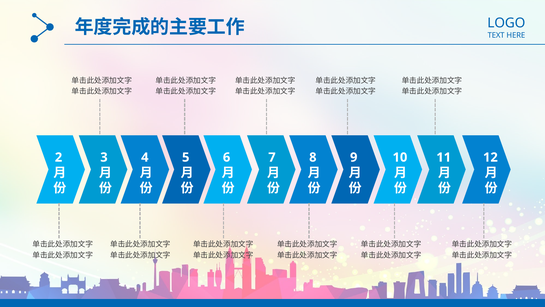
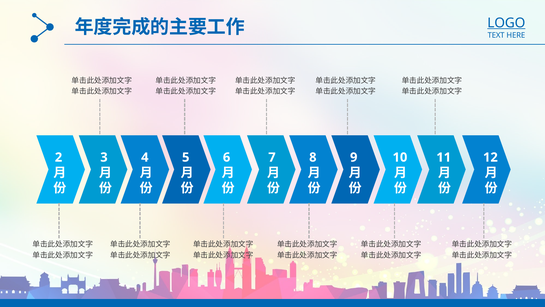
LOGO underline: none -> present
